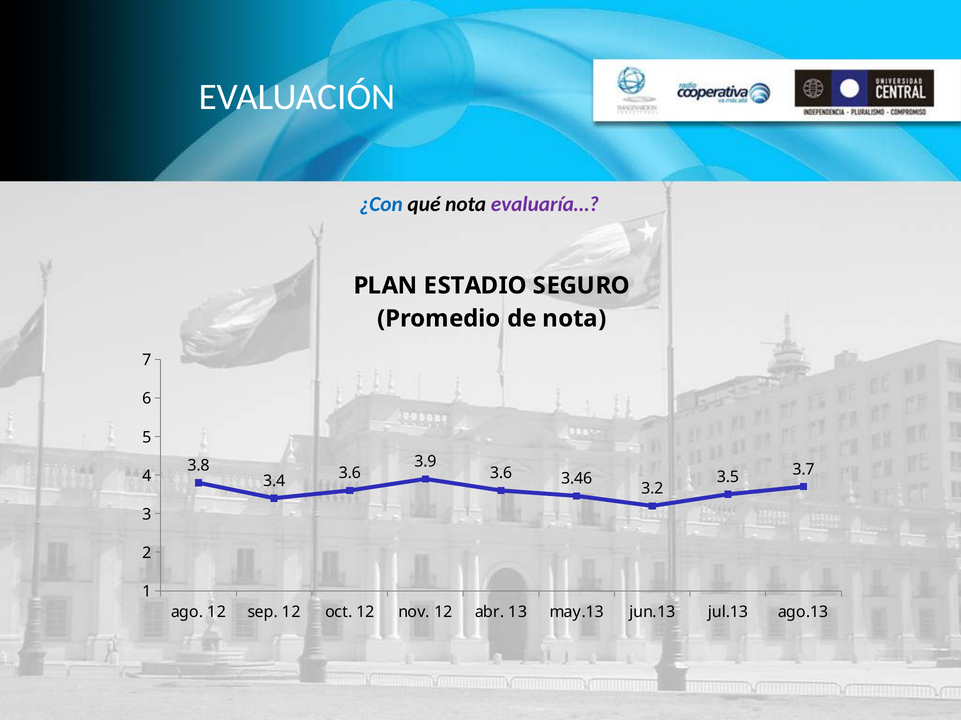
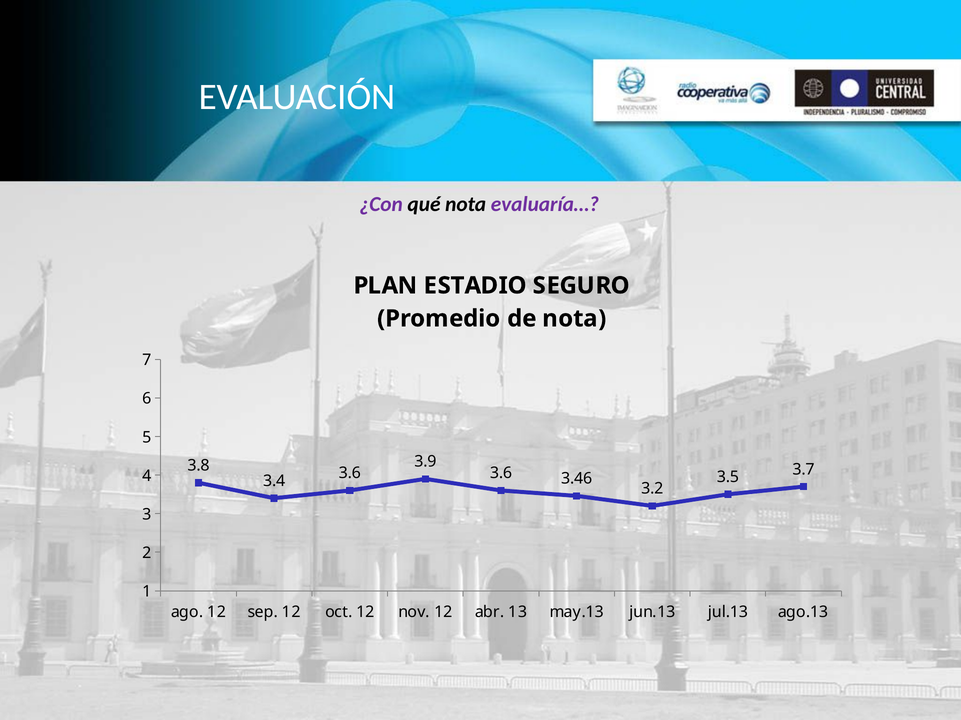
¿Con colour: blue -> purple
